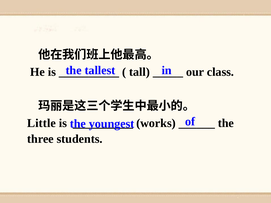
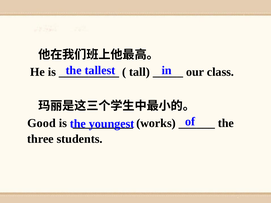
Little: Little -> Good
